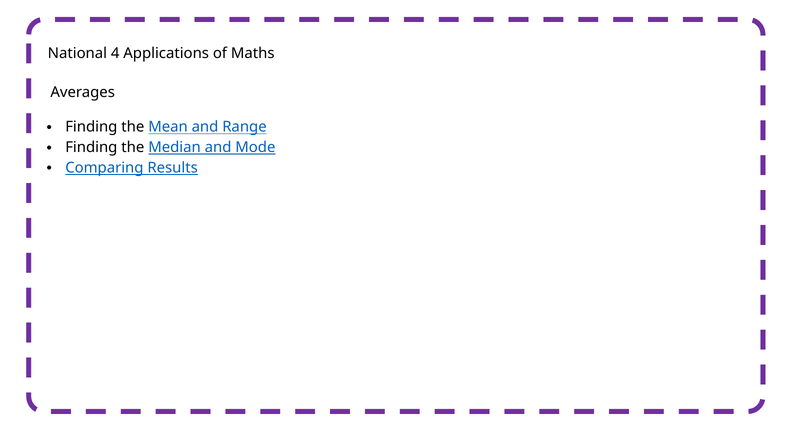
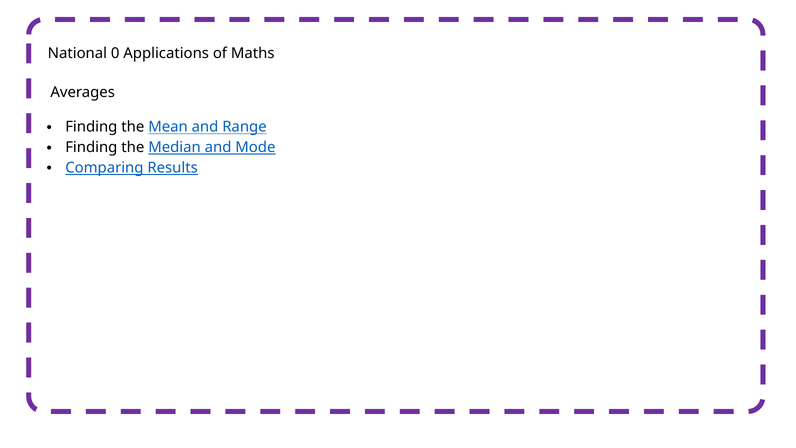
4: 4 -> 0
